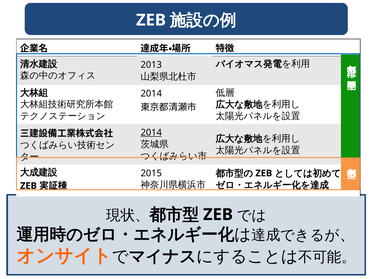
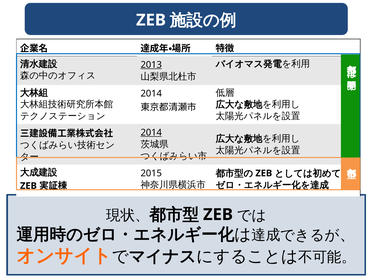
2013 underline: none -> present
